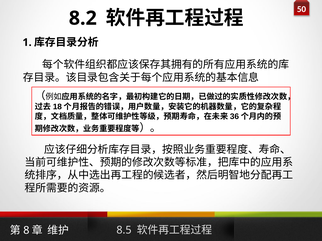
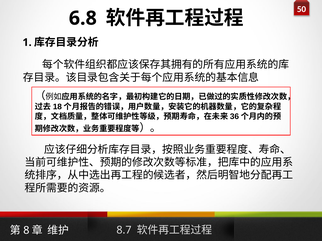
8.2: 8.2 -> 6.8
8.5: 8.5 -> 8.7
